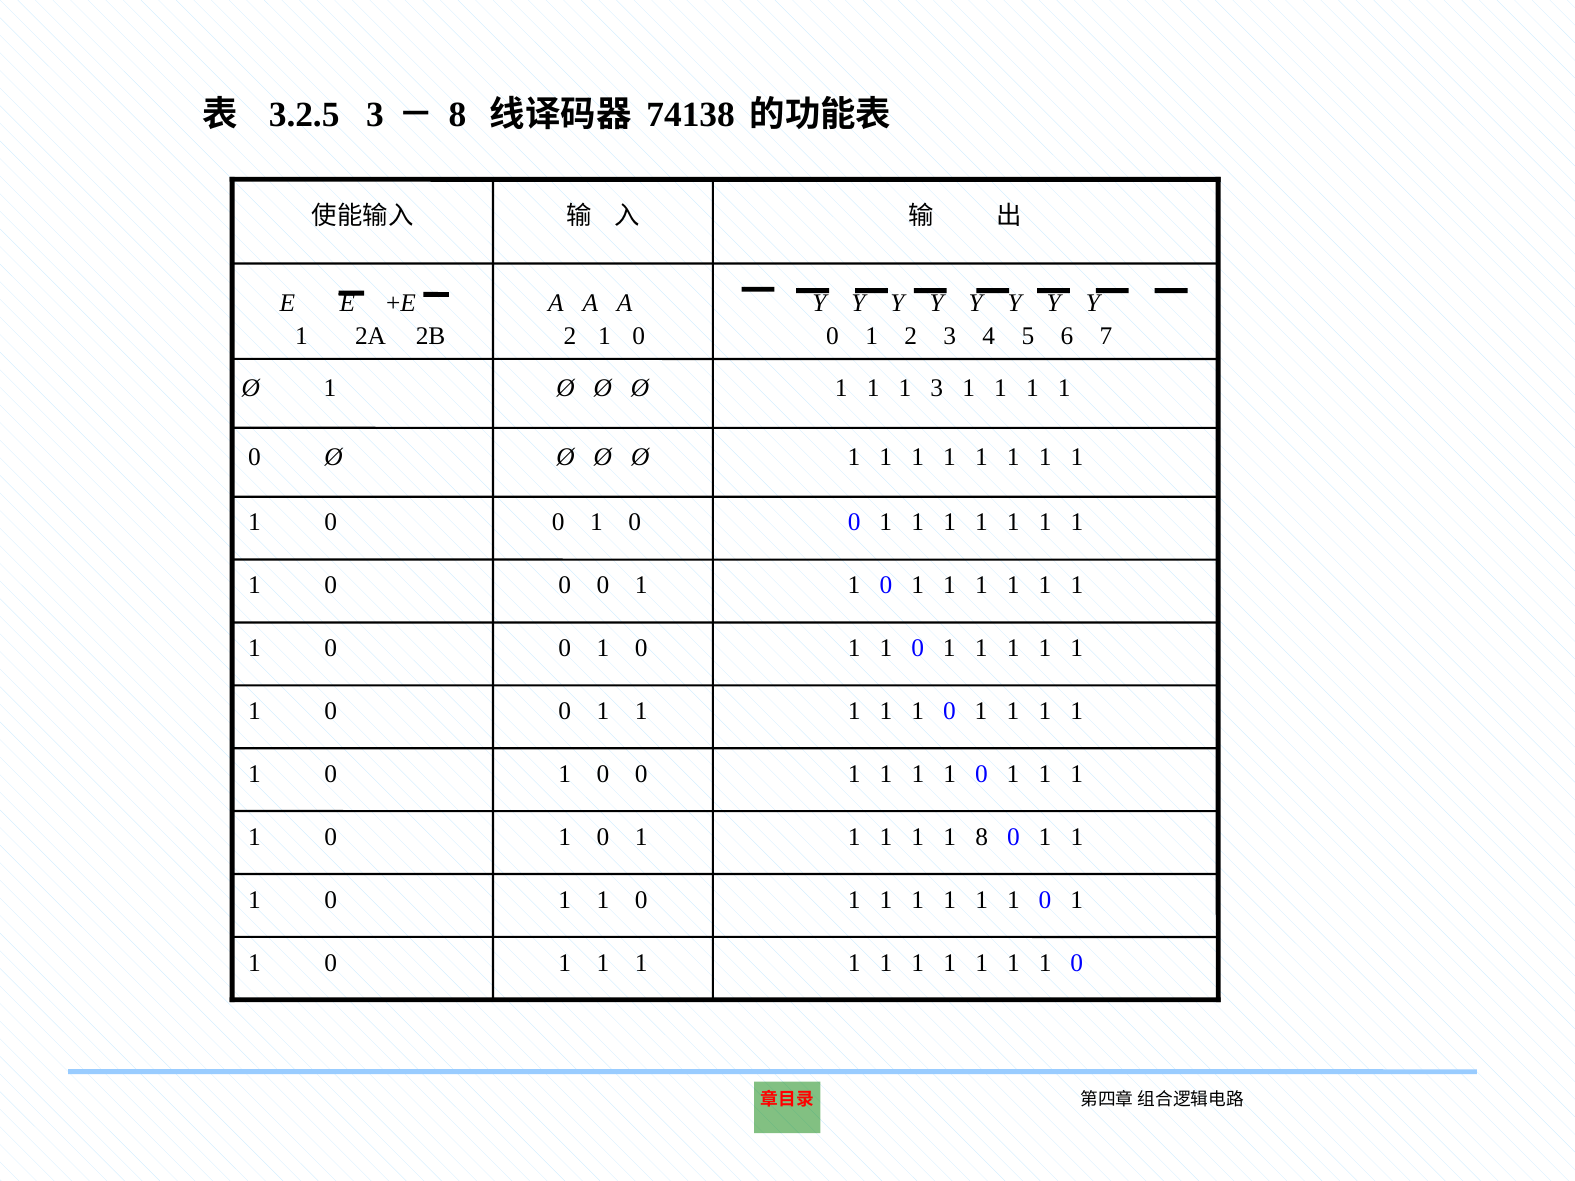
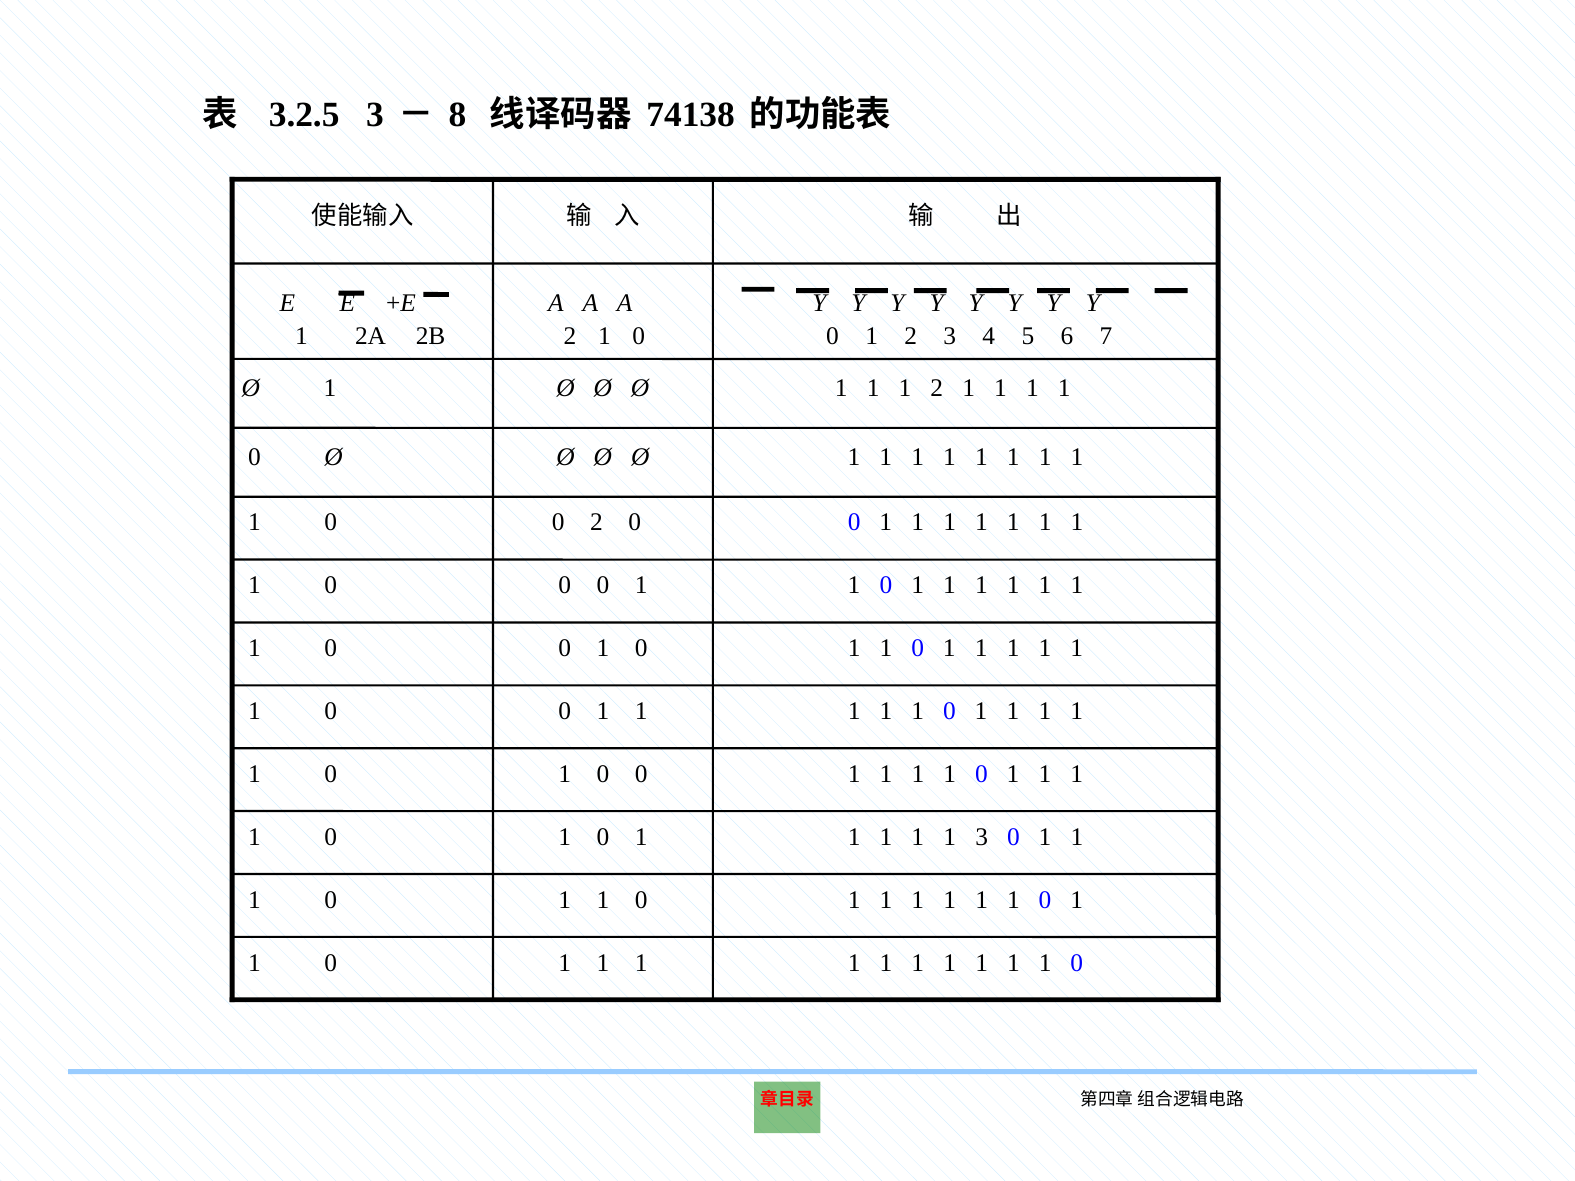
1 3: 3 -> 2
1 at (596, 523): 1 -> 2
1 8: 8 -> 3
